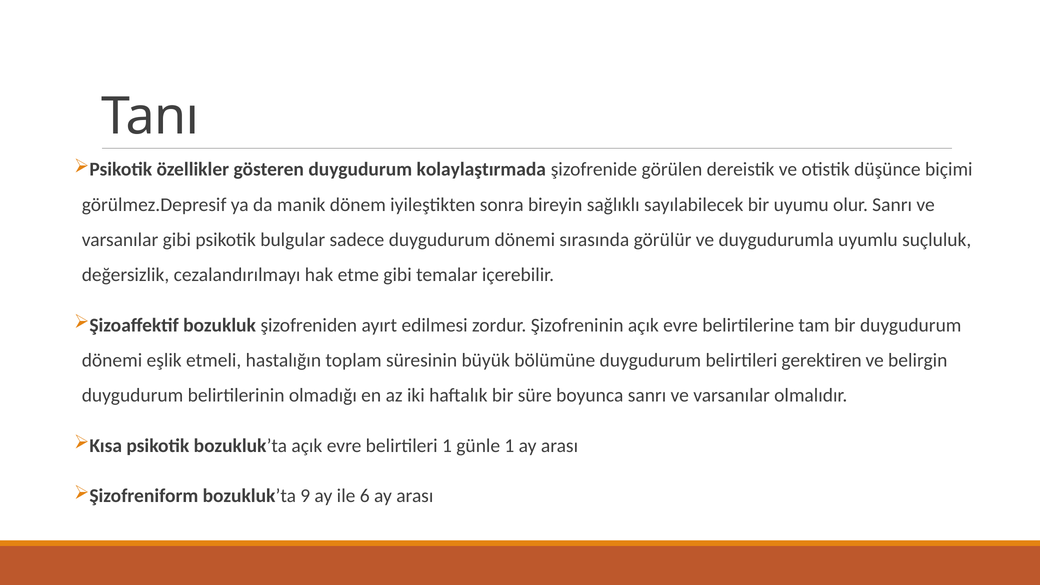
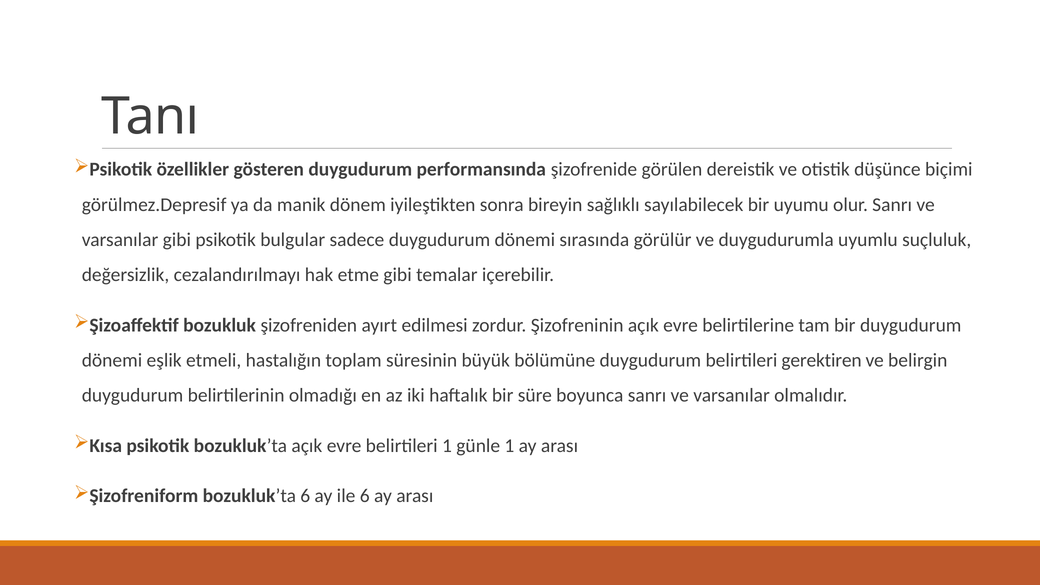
kolaylaştırmada: kolaylaştırmada -> performansında
bozukluk’ta 9: 9 -> 6
